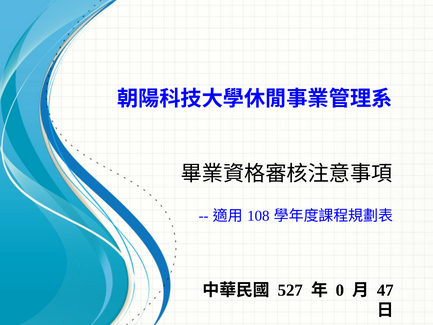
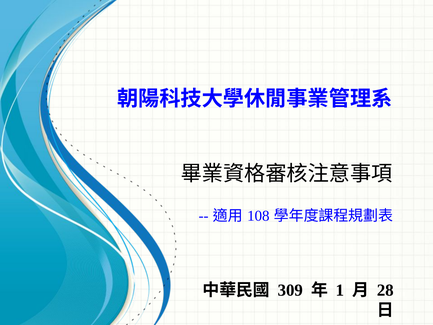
527: 527 -> 309
0: 0 -> 1
47: 47 -> 28
